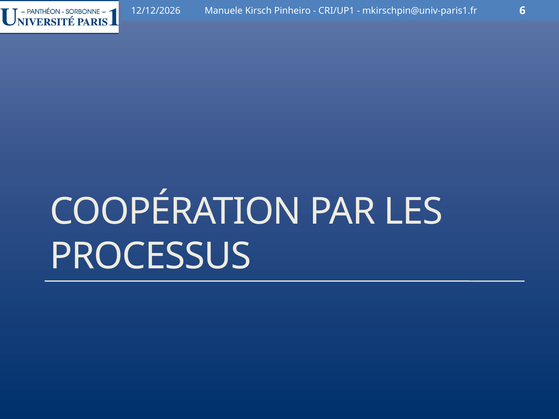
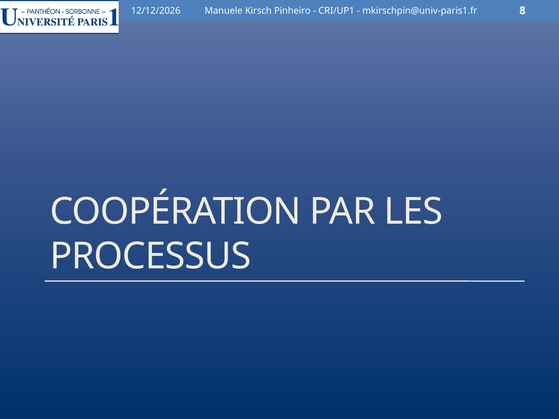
6: 6 -> 8
